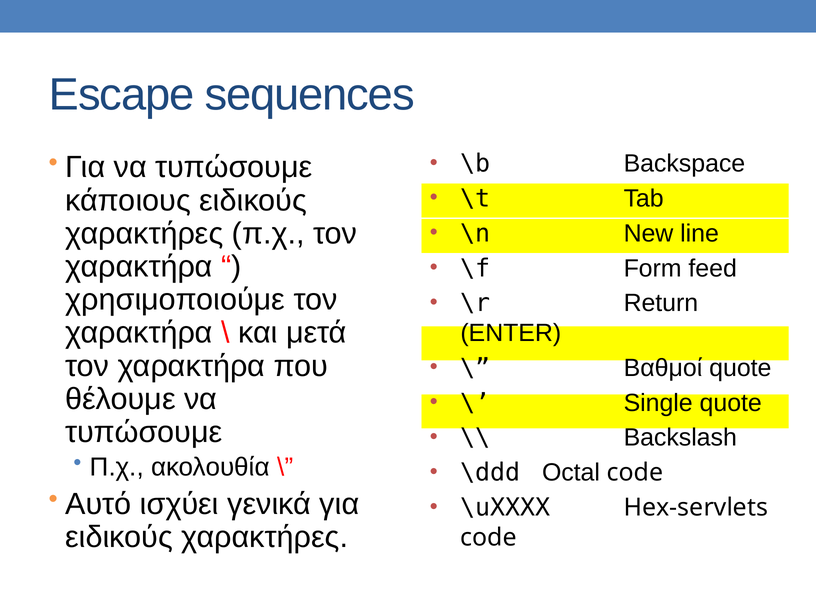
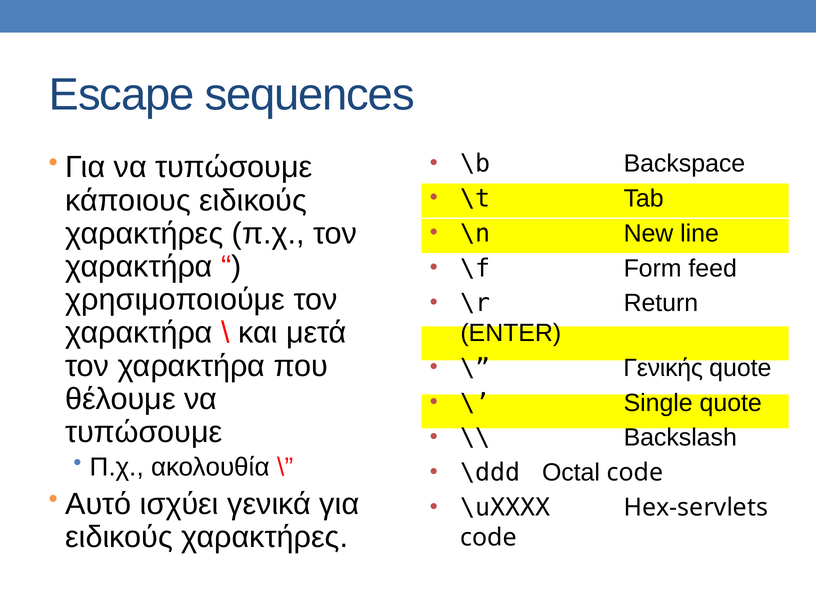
Βαθμοί: Βαθμοί -> Γενικής
